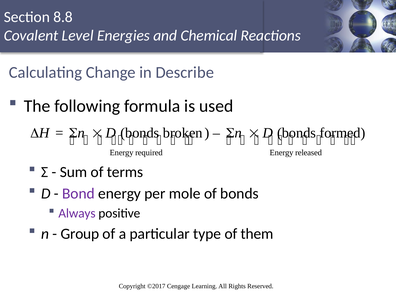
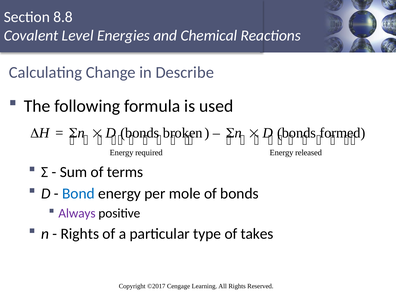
Bond colour: purple -> blue
Group at (80, 234): Group -> Rights
them: them -> takes
